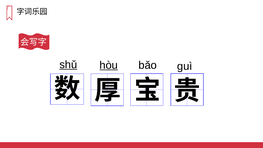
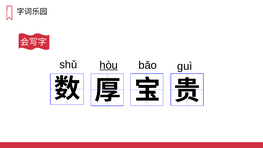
shǔ underline: present -> none
